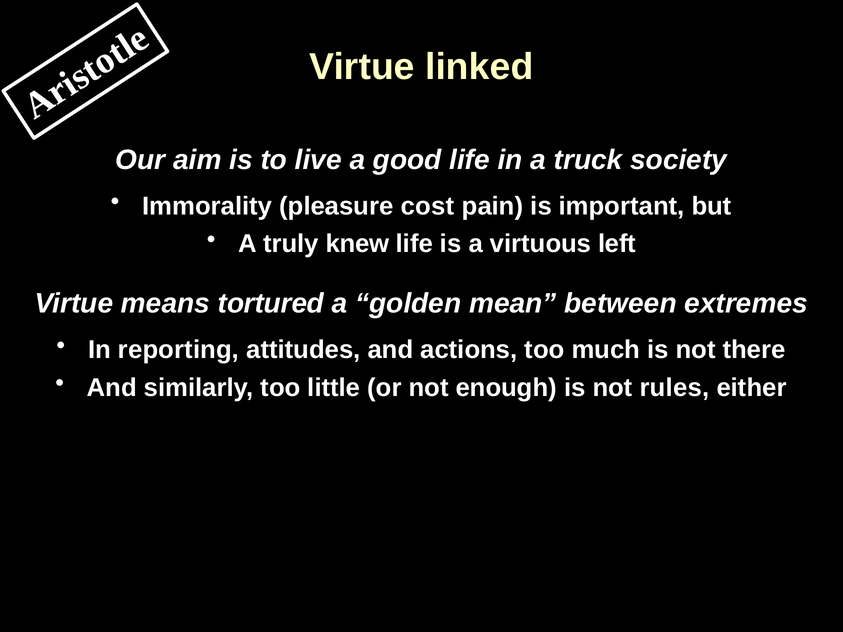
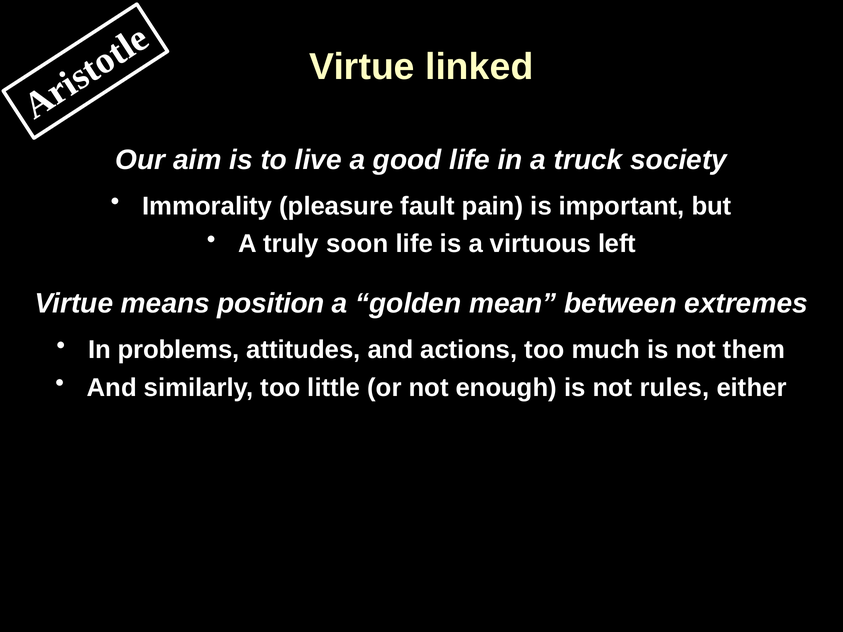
cost: cost -> fault
knew: knew -> soon
tortured: tortured -> position
reporting: reporting -> problems
there: there -> them
